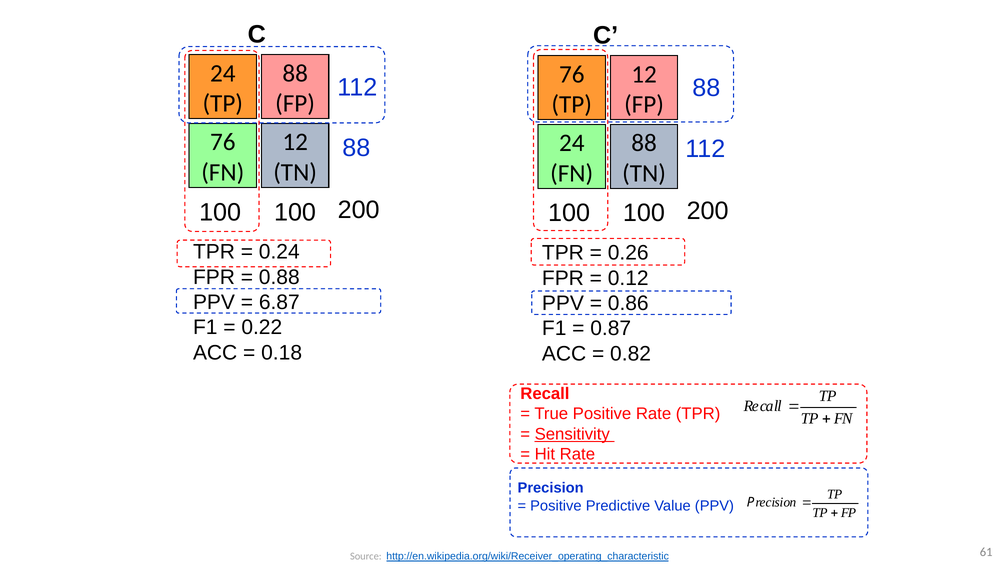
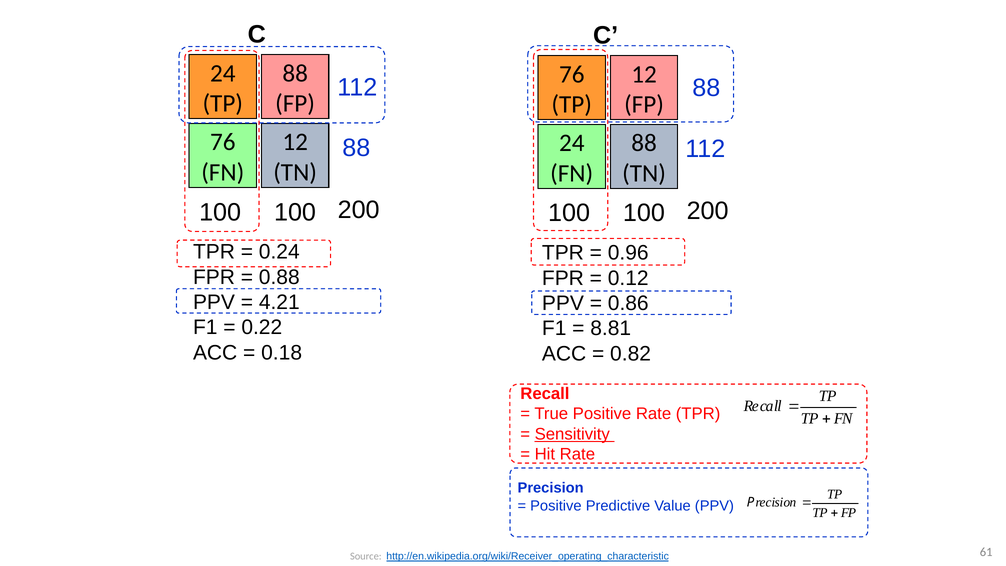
0.26: 0.26 -> 0.96
6.87: 6.87 -> 4.21
0.87: 0.87 -> 8.81
